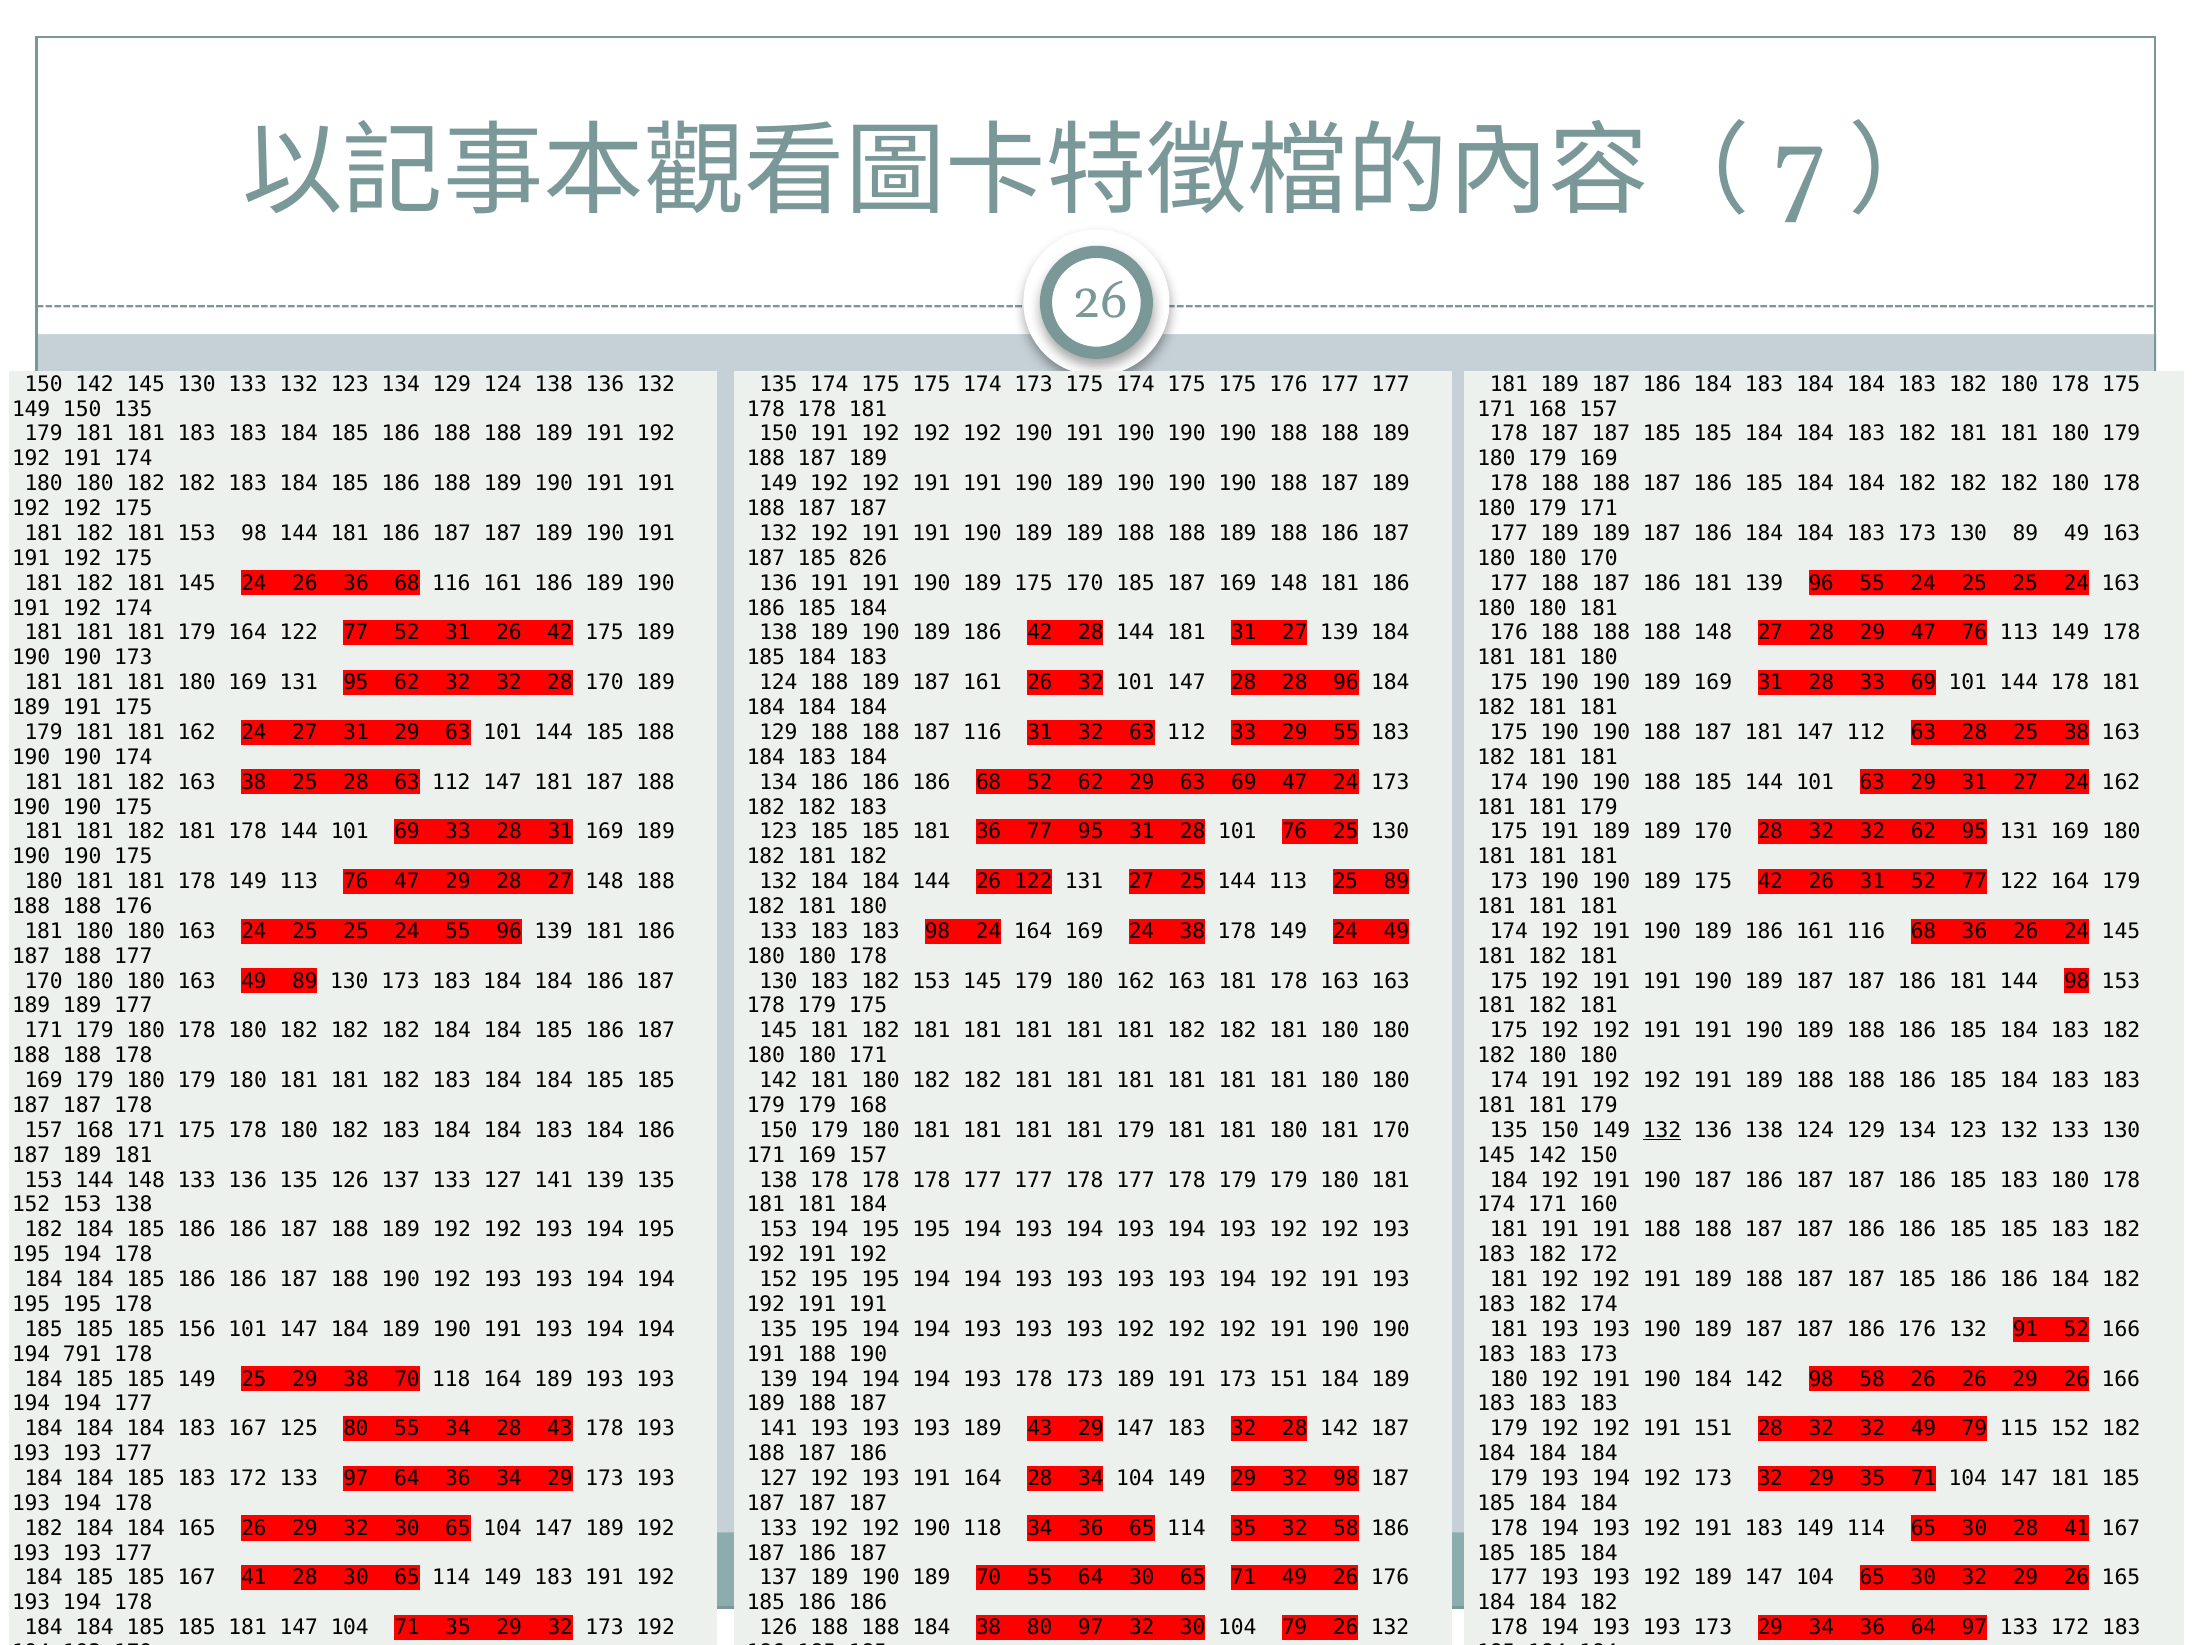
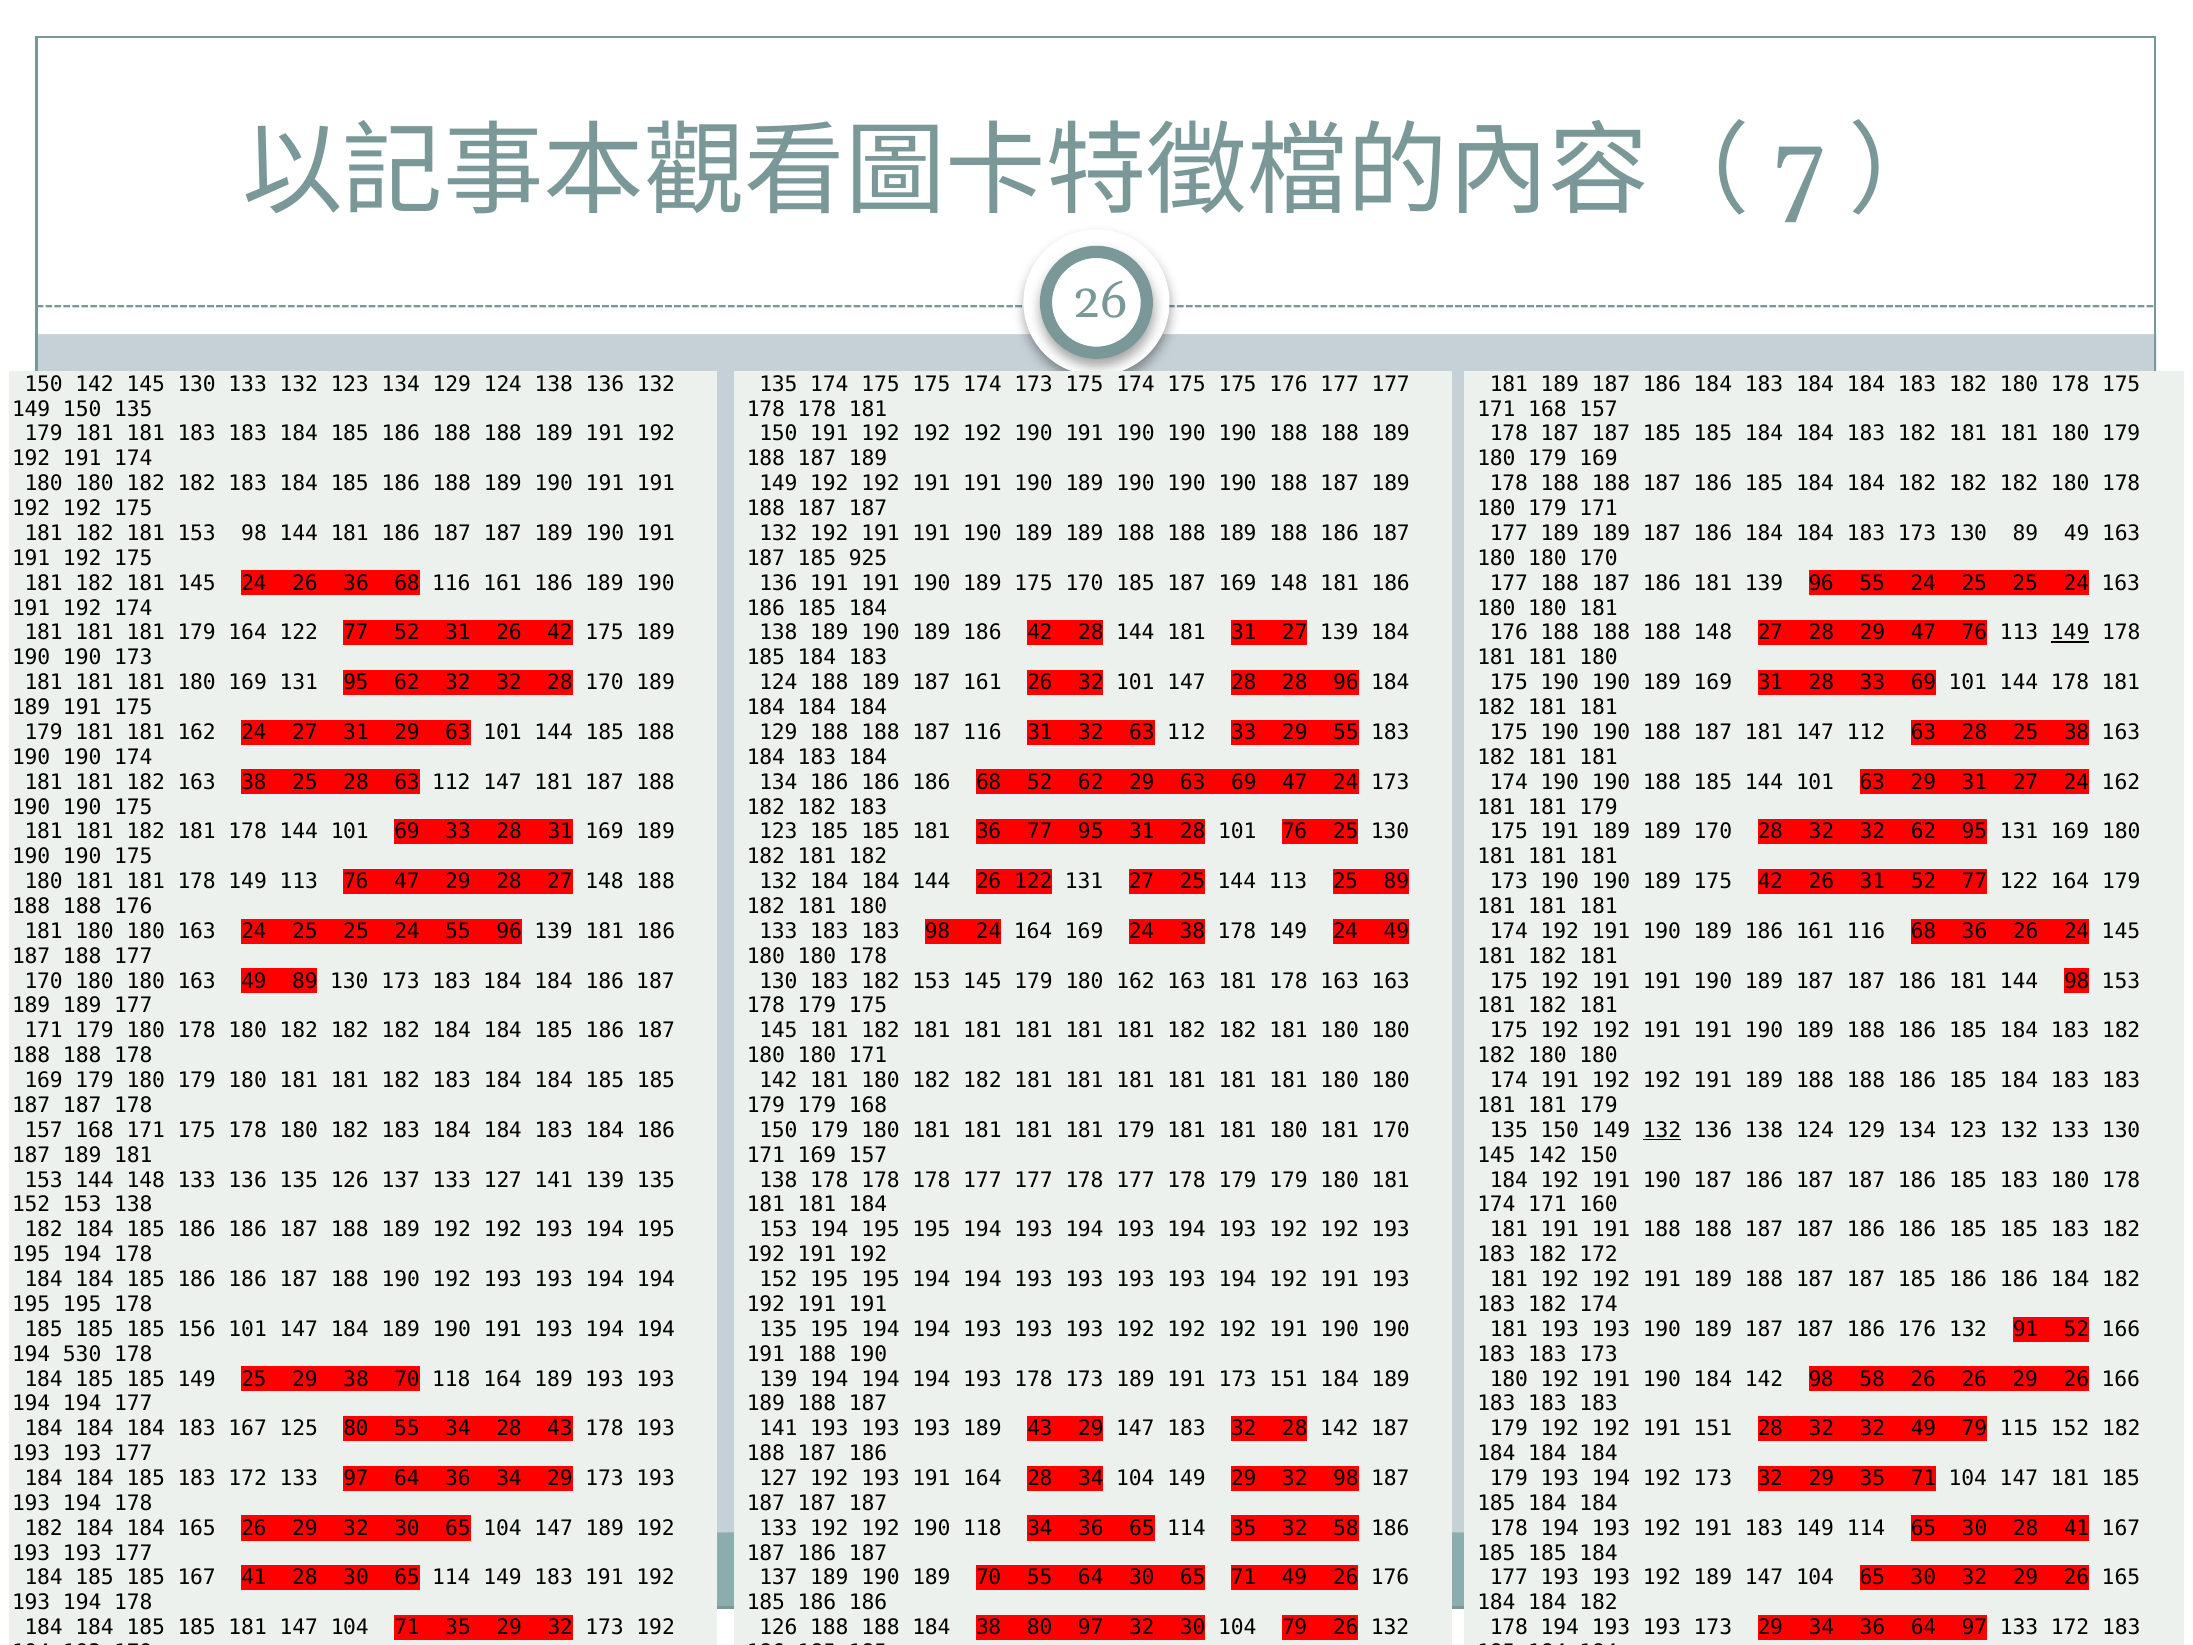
826: 826 -> 925
149 at (2070, 633) underline: none -> present
791: 791 -> 530
